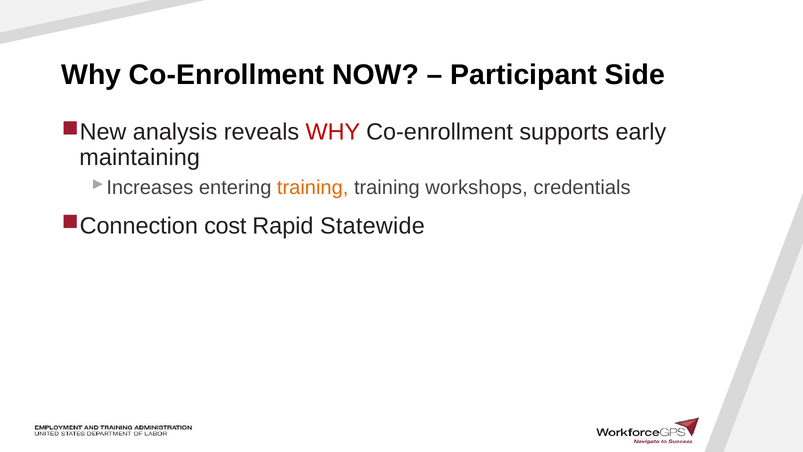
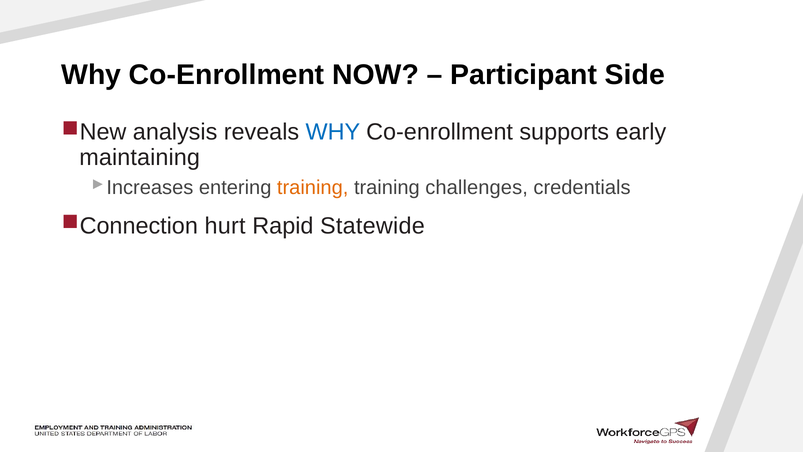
WHY at (333, 132) colour: red -> blue
workshops: workshops -> challenges
cost: cost -> hurt
